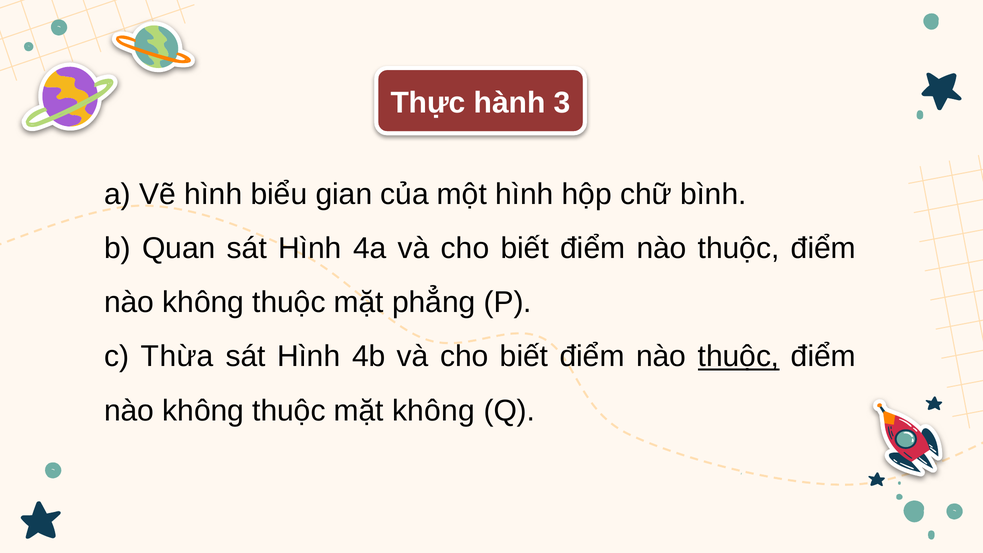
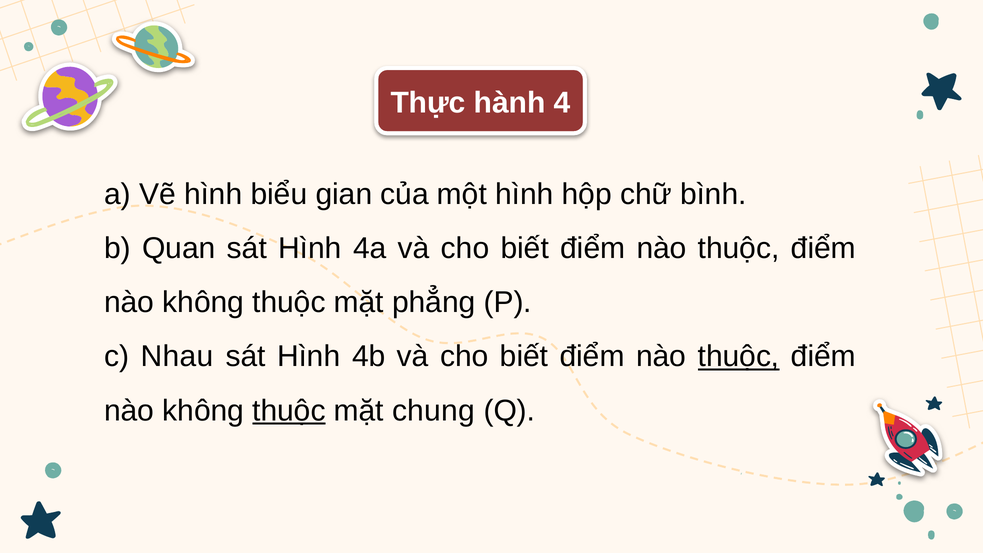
3: 3 -> 4
Thừa: Thừa -> Nhau
thuộc at (289, 411) underline: none -> present
mặt không: không -> chung
